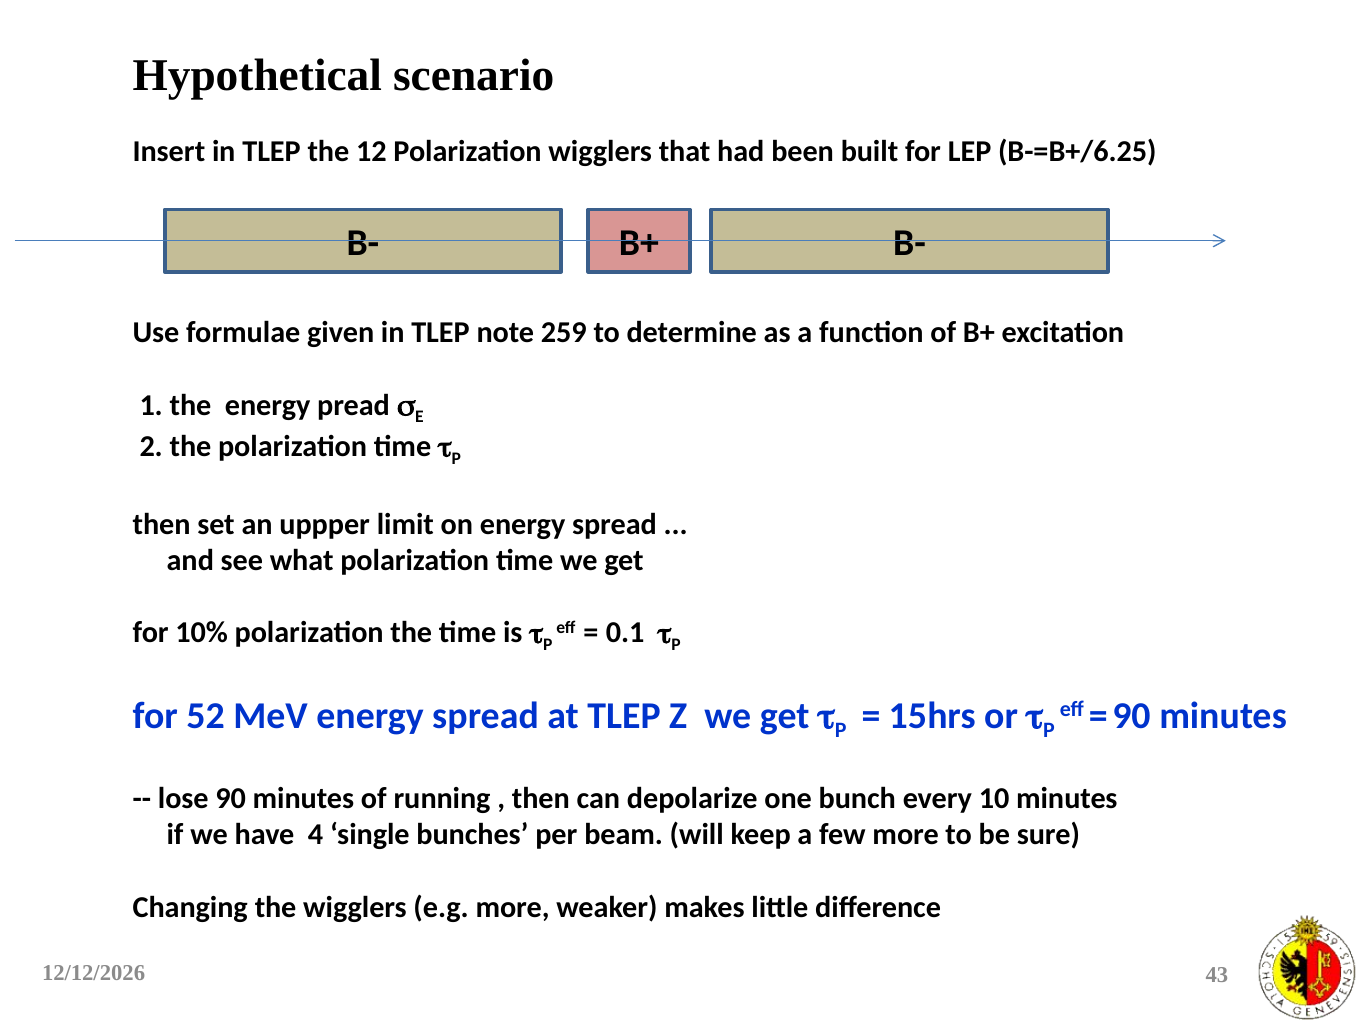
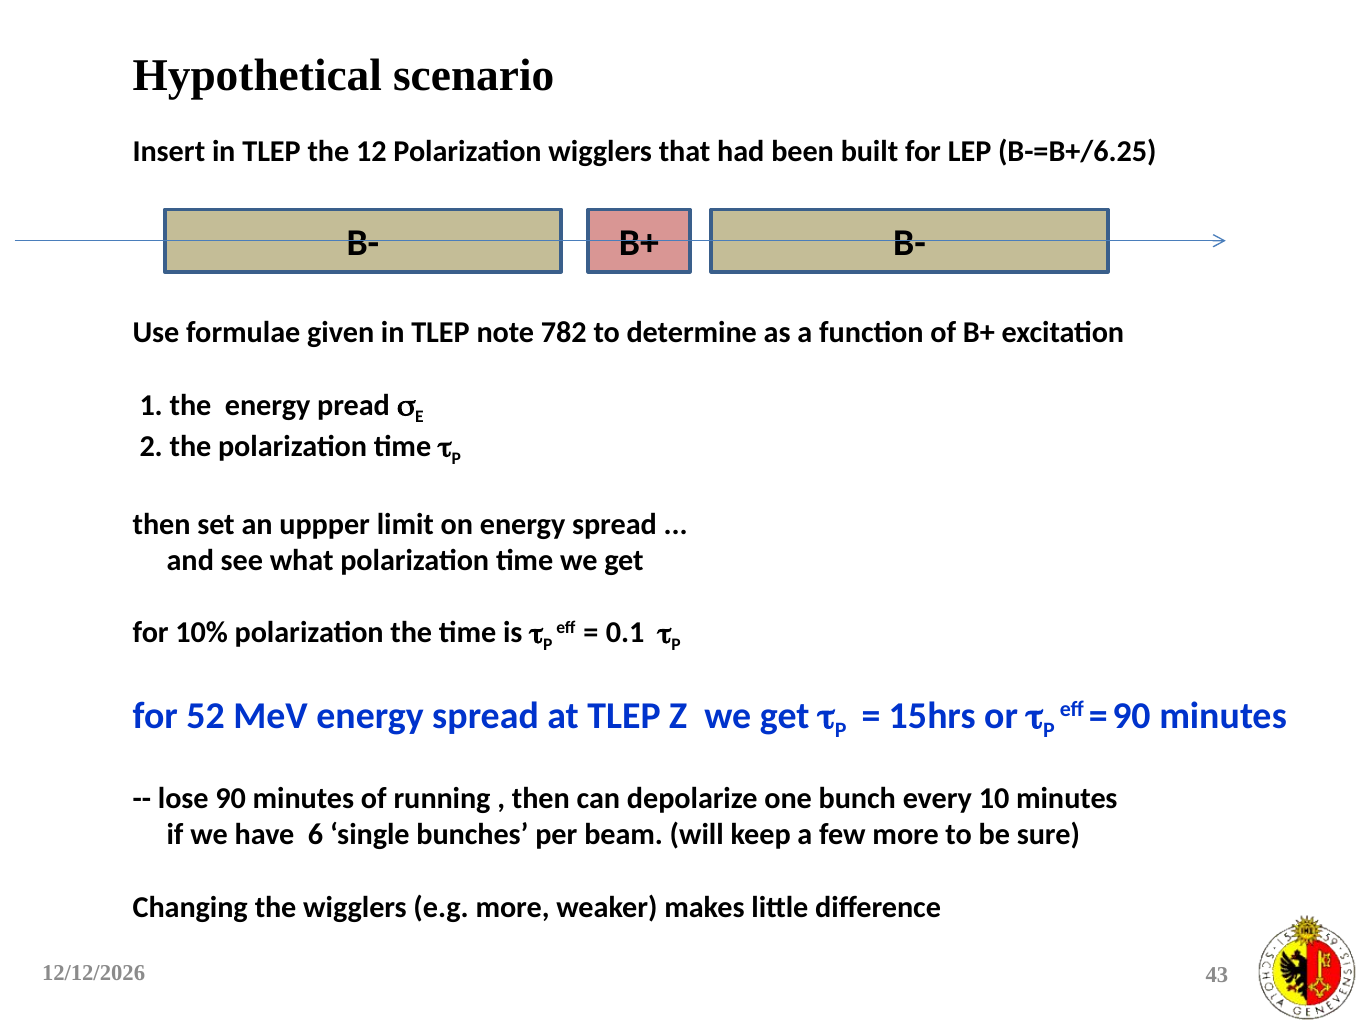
259: 259 -> 782
4: 4 -> 6
